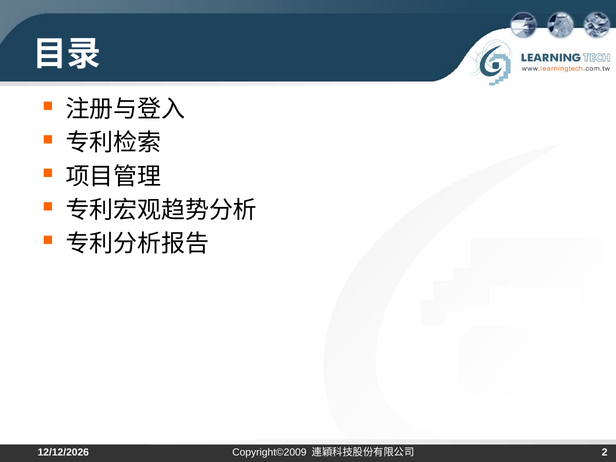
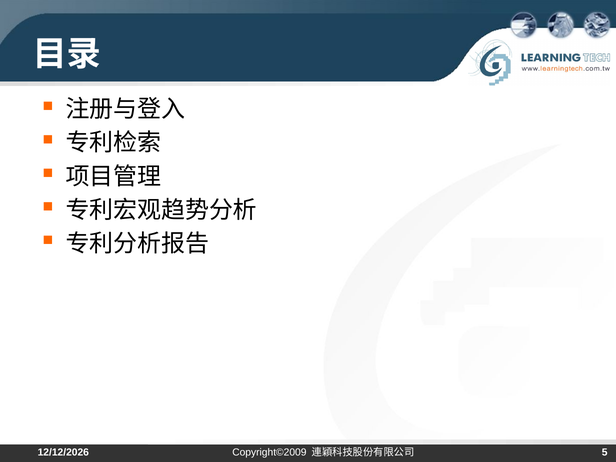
2: 2 -> 5
